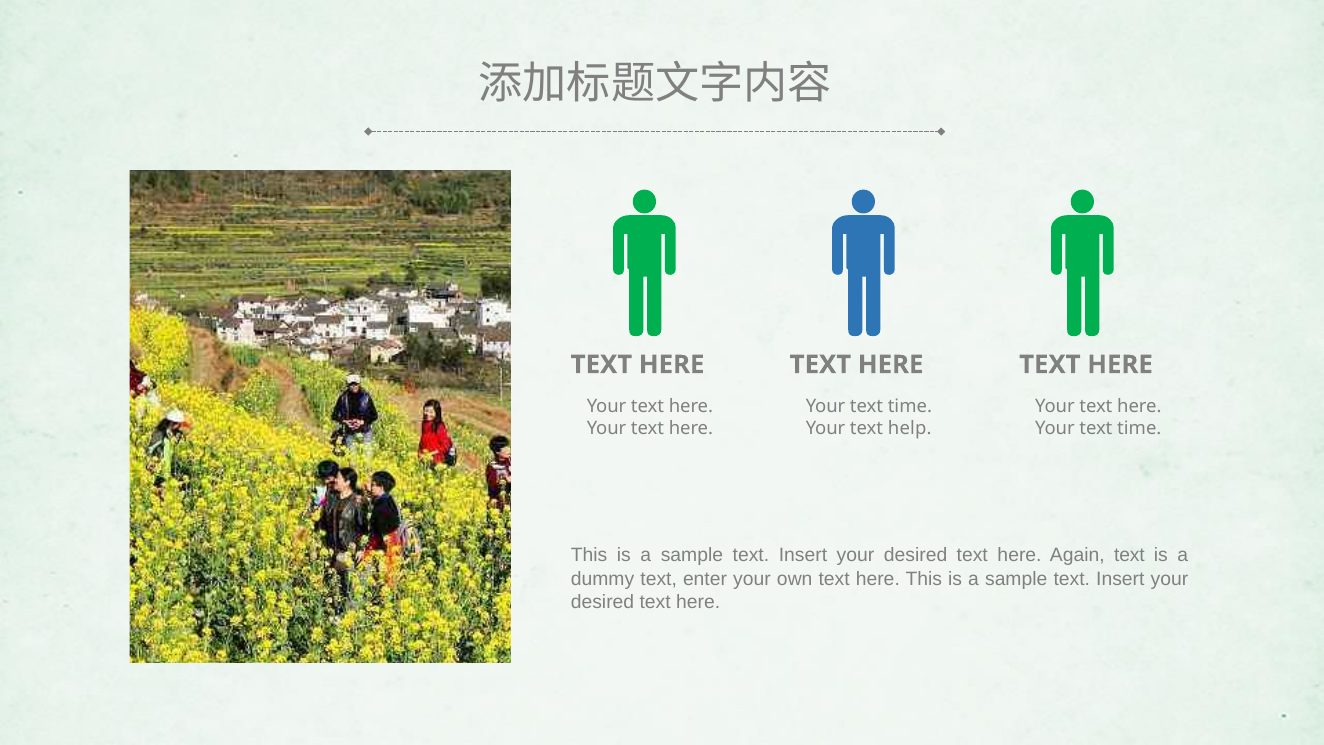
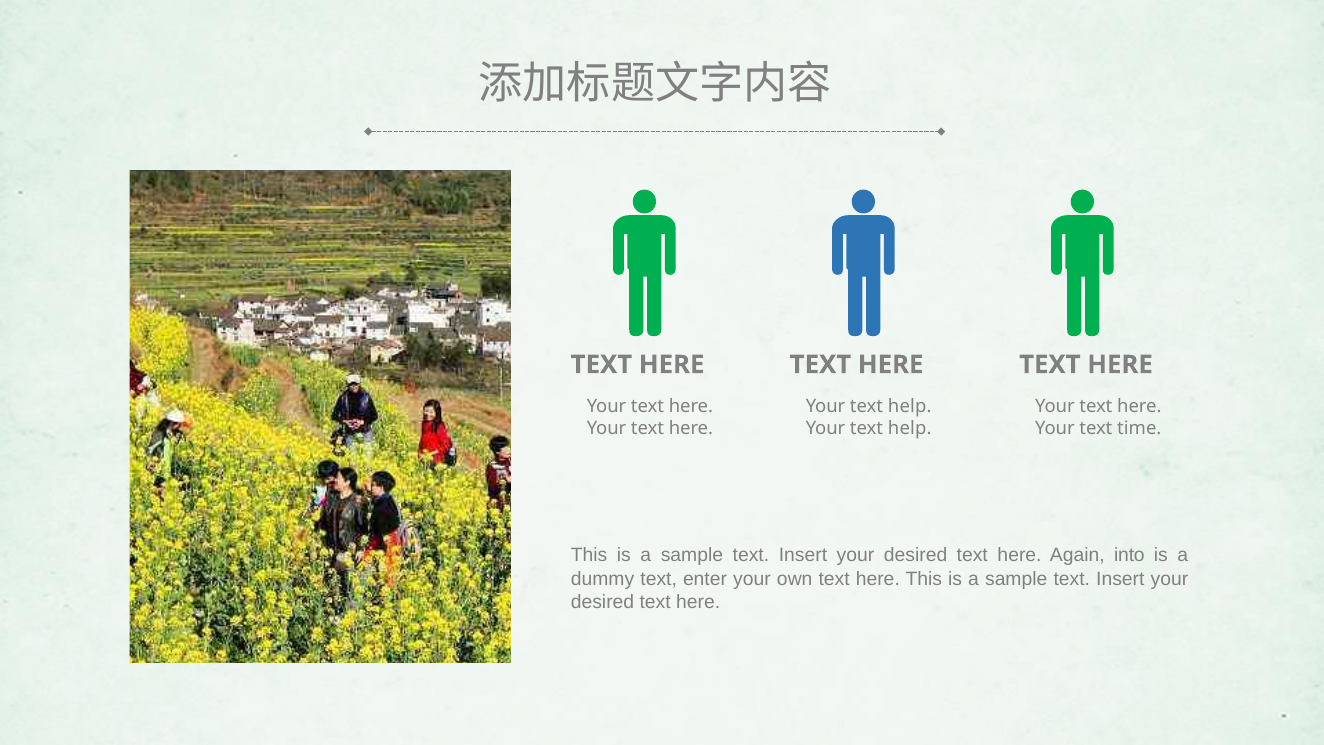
time at (910, 406): time -> help
Again text: text -> into
